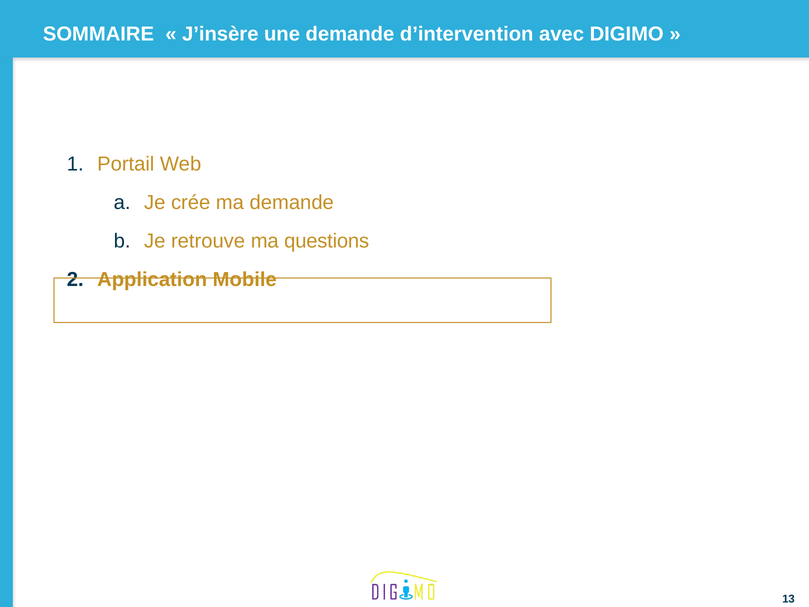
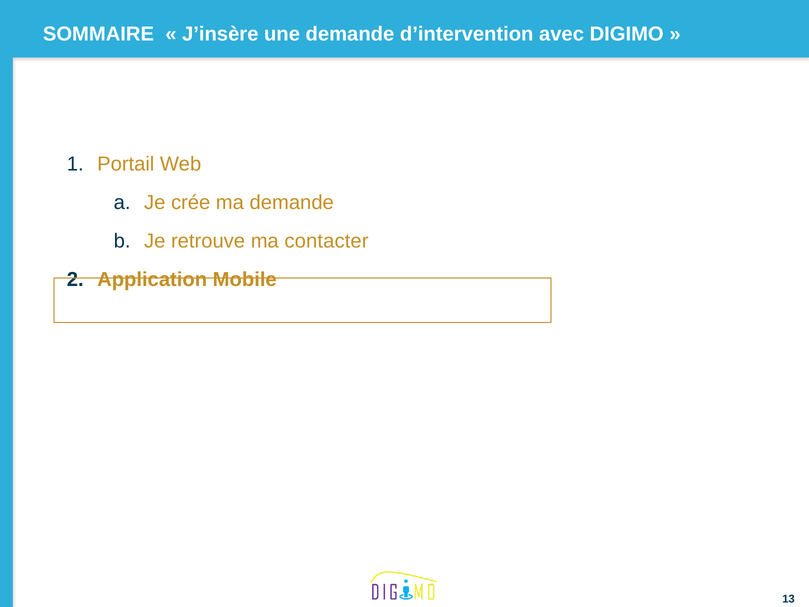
questions: questions -> contacter
